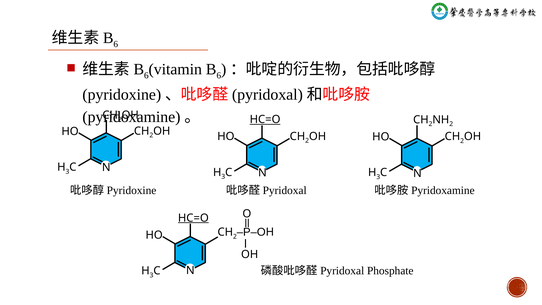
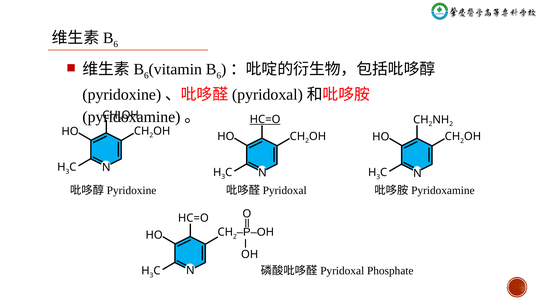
HC=O at (193, 218) underline: present -> none
